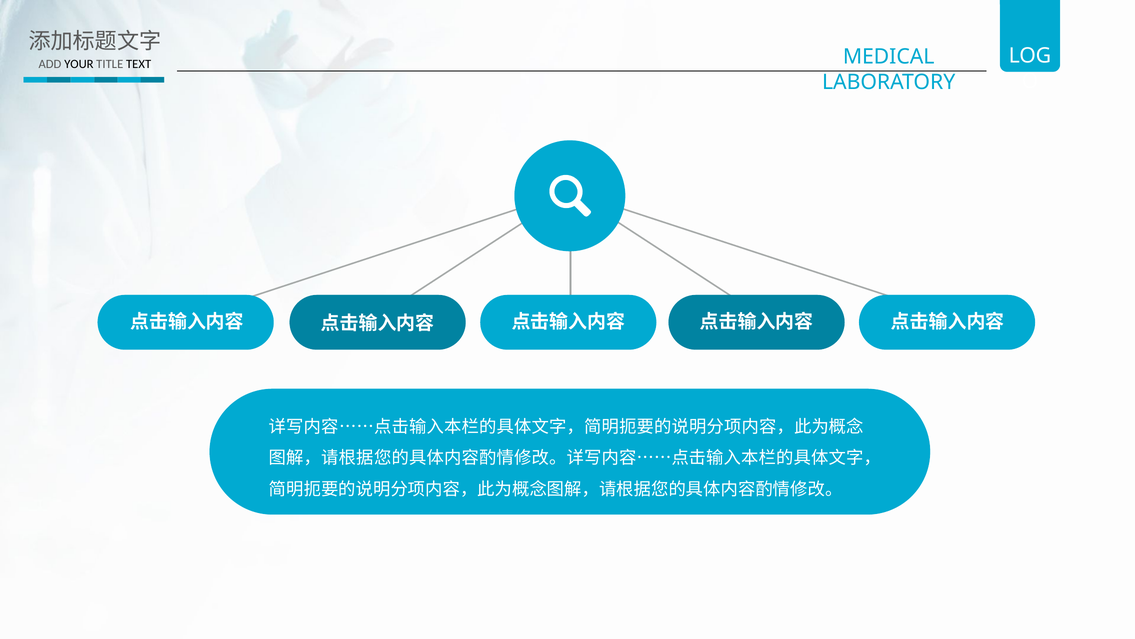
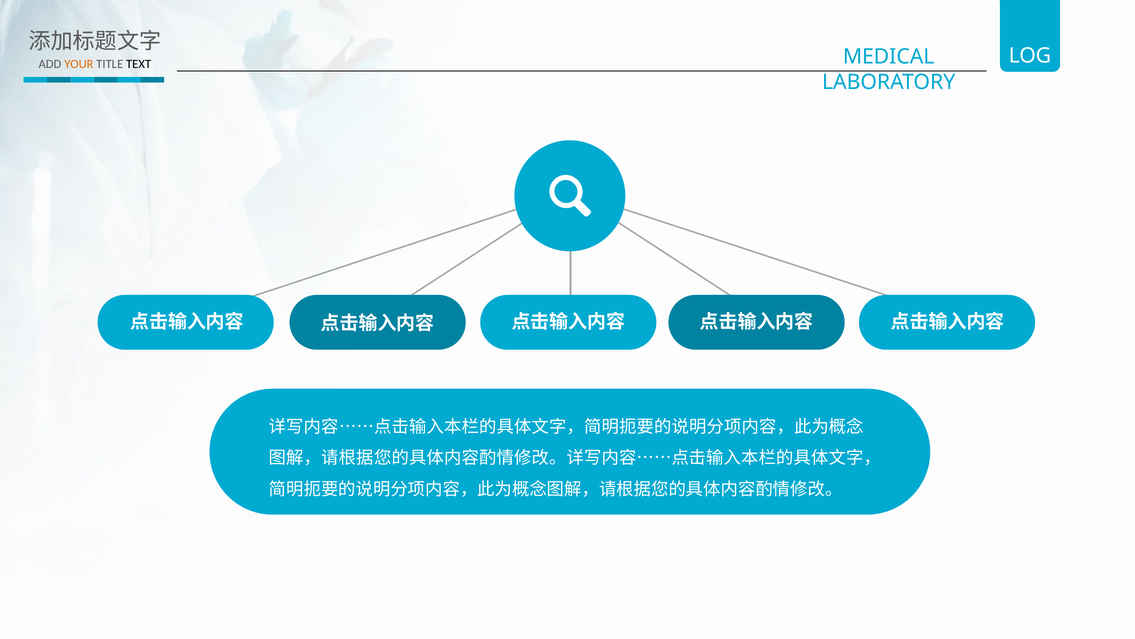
YOUR colour: black -> orange
